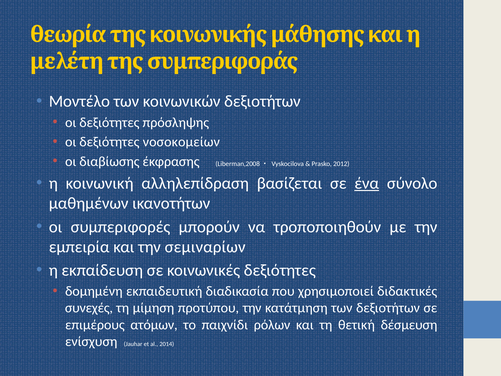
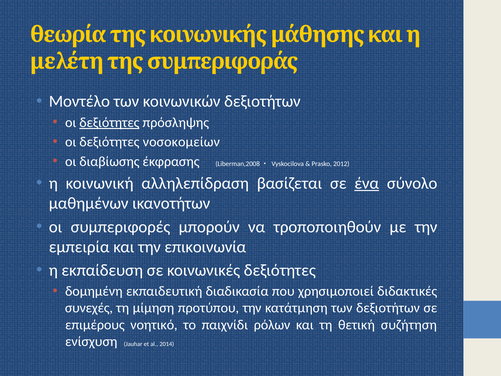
δεξιότητες at (109, 122) underline: none -> present
σεμιναρίων: σεμιναρίων -> επικοινωνία
ατόμων: ατόμων -> νοητικό
δέσμευση: δέσμευση -> συζήτηση
